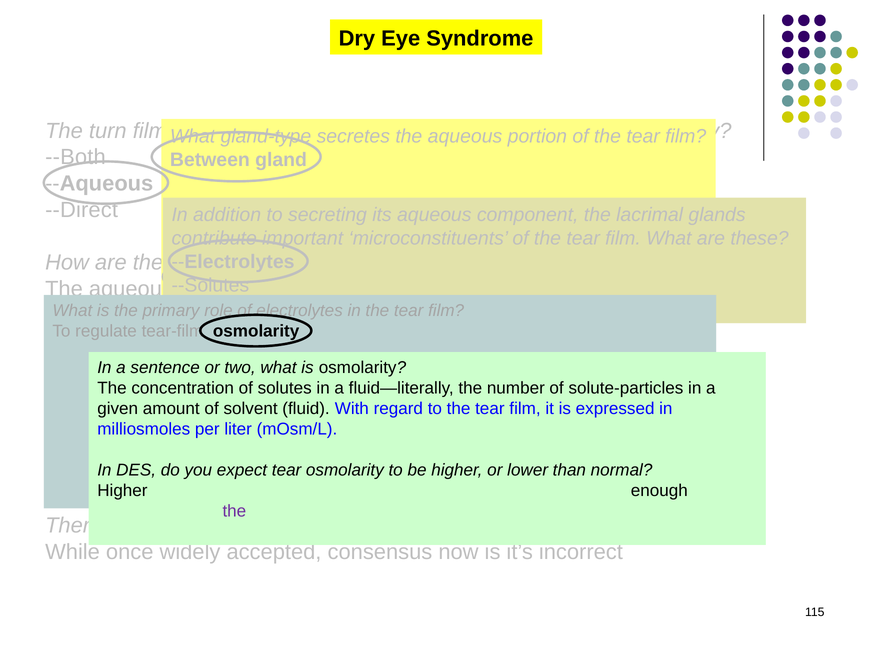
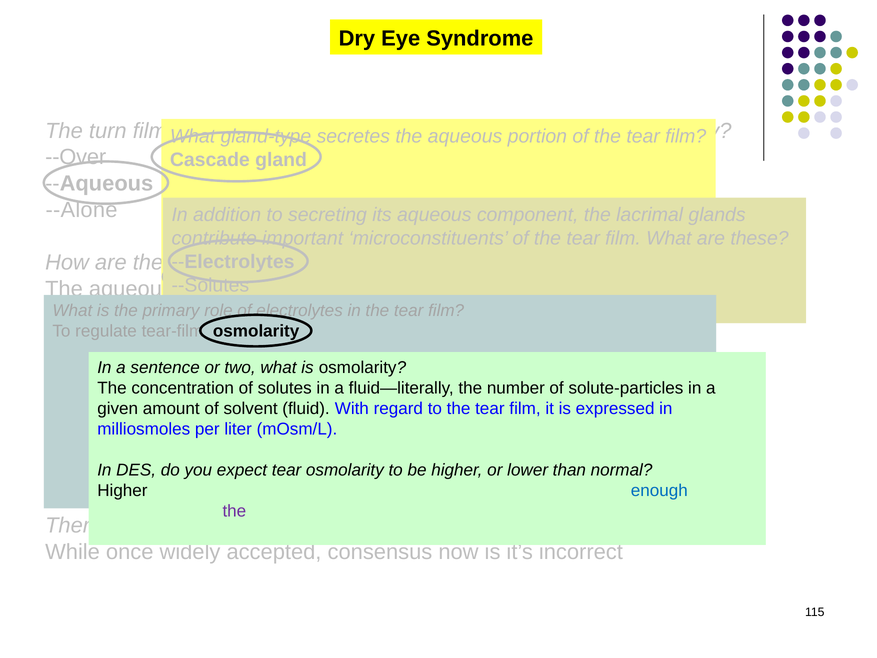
--Both: --Both -> --Over
Between: Between -> Cascade
--Direct: --Direct -> --Alone
enough colour: black -> blue
